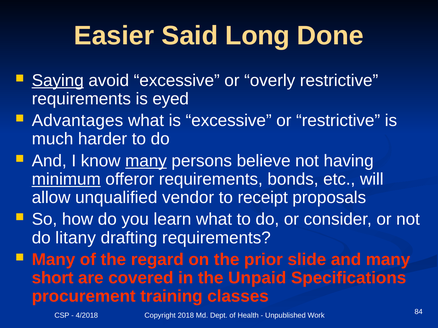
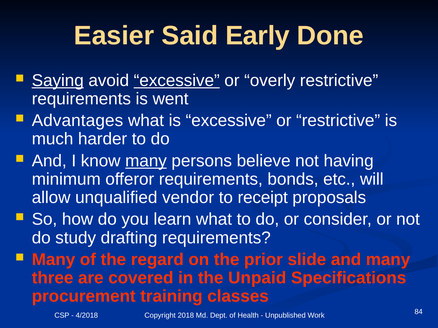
Long: Long -> Early
excessive at (177, 81) underline: none -> present
eyed: eyed -> went
minimum underline: present -> none
litany: litany -> study
short: short -> three
